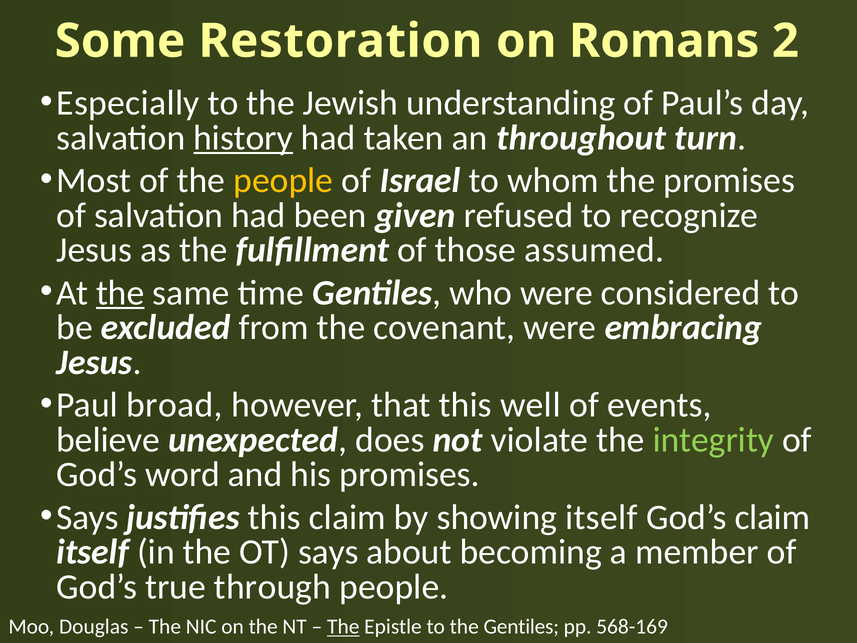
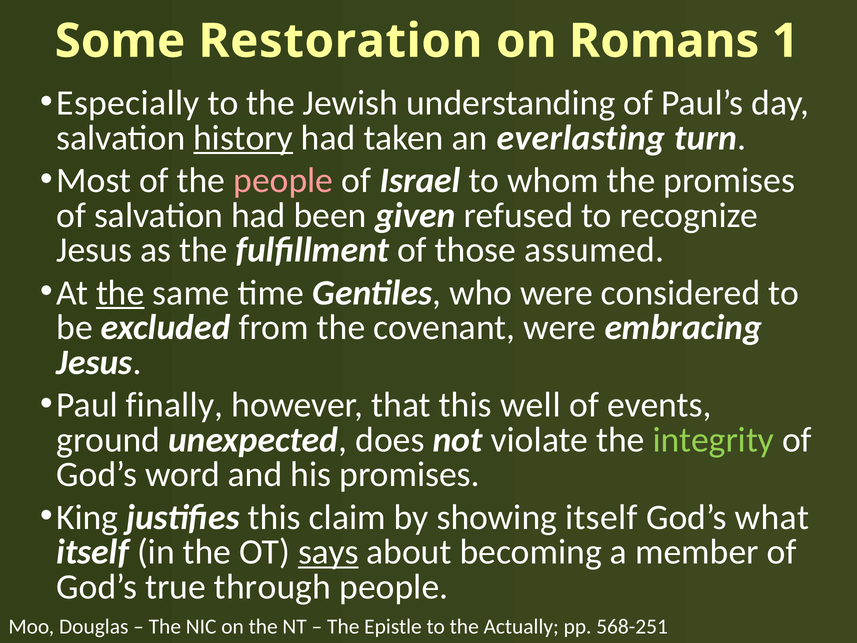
2: 2 -> 1
throughout: throughout -> everlasting
people at (283, 181) colour: yellow -> pink
broad: broad -> finally
believe: believe -> ground
Says at (87, 517): Says -> King
God’s claim: claim -> what
says at (328, 552) underline: none -> present
The at (343, 626) underline: present -> none
the Gentiles: Gentiles -> Actually
568-169: 568-169 -> 568-251
